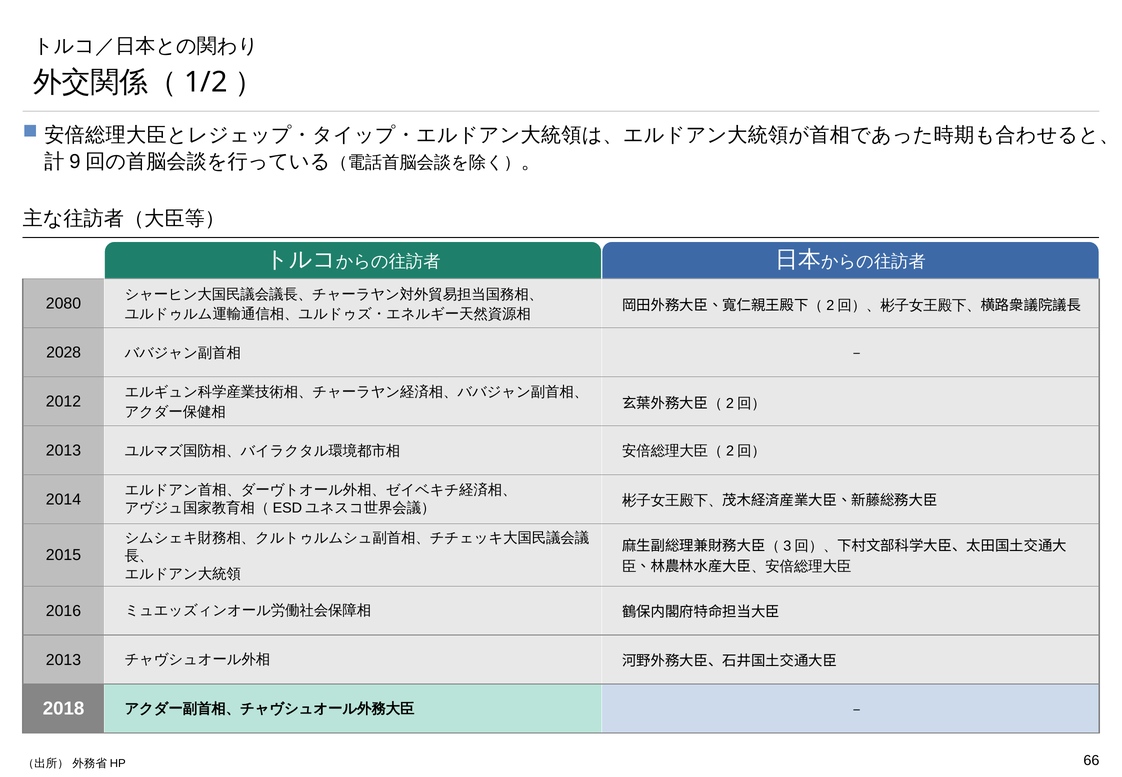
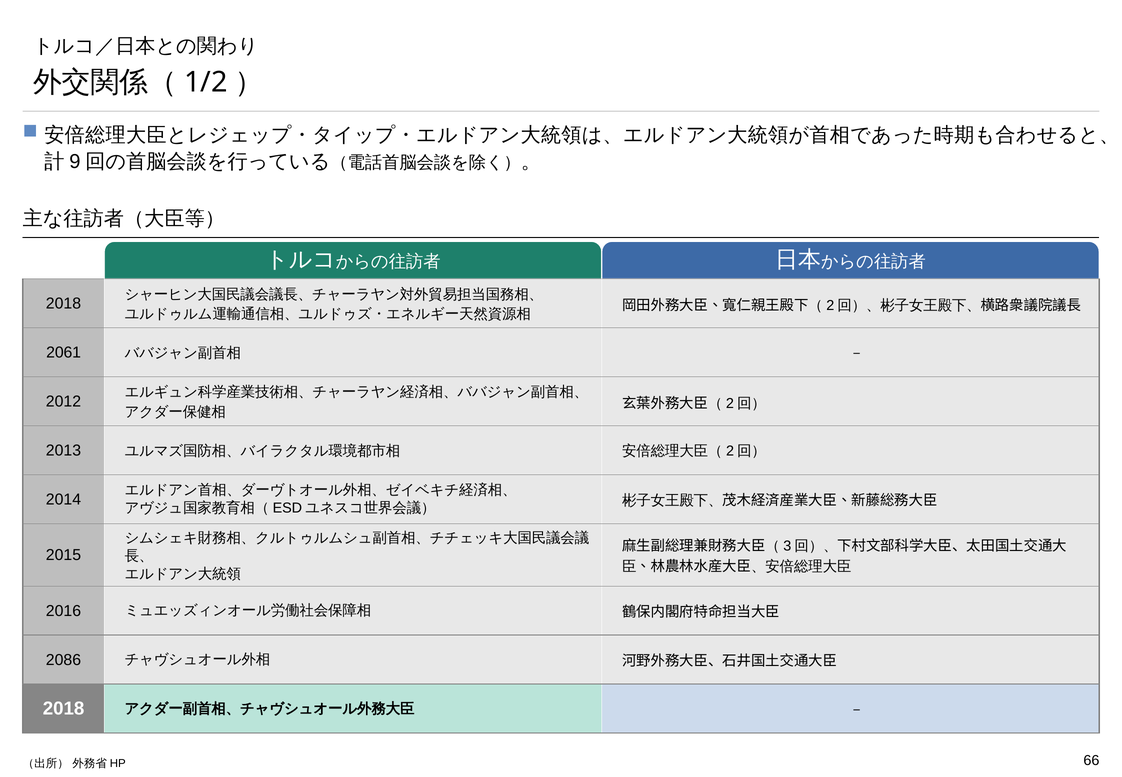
2080 at (63, 304): 2080 -> 2018
2028: 2028 -> 2061
2013 at (63, 660): 2013 -> 2086
